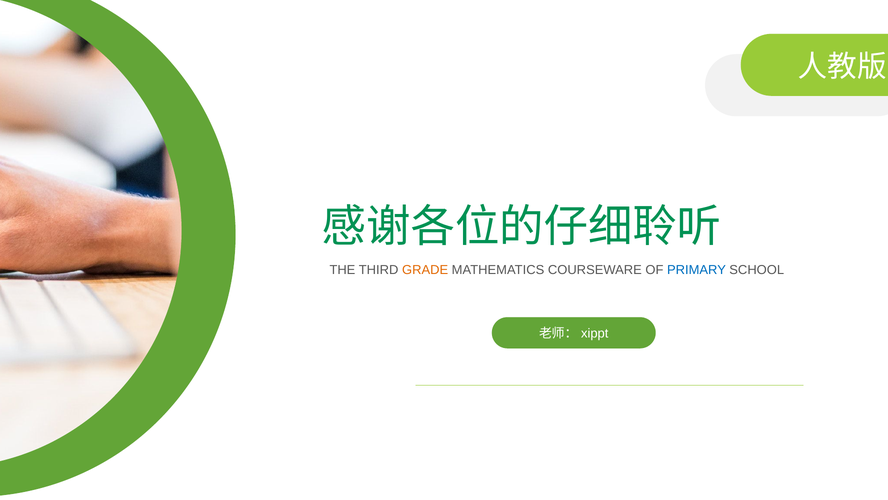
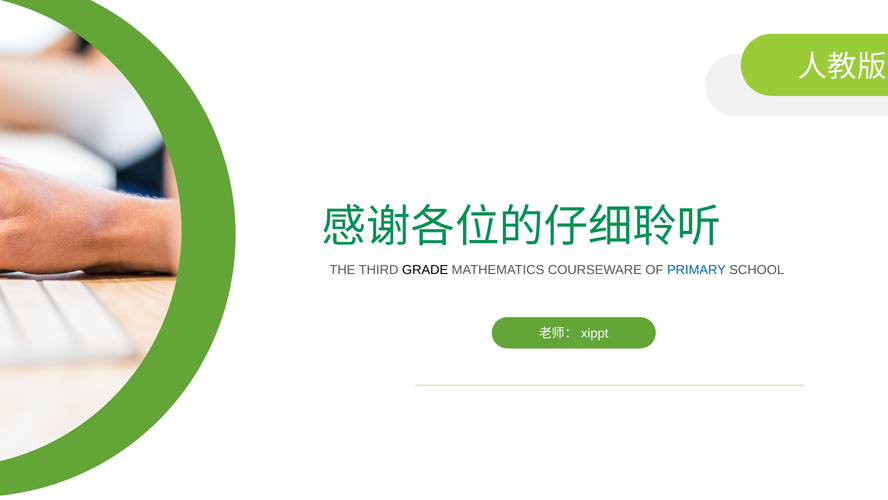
GRADE colour: orange -> black
